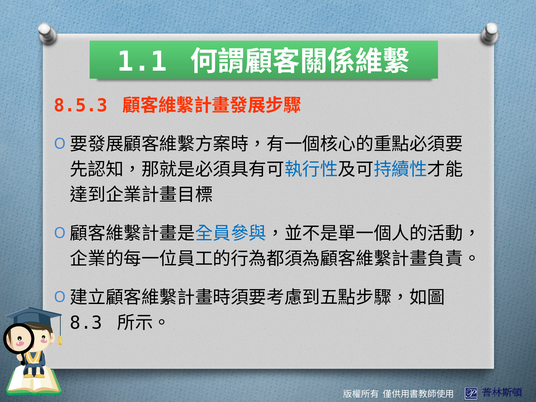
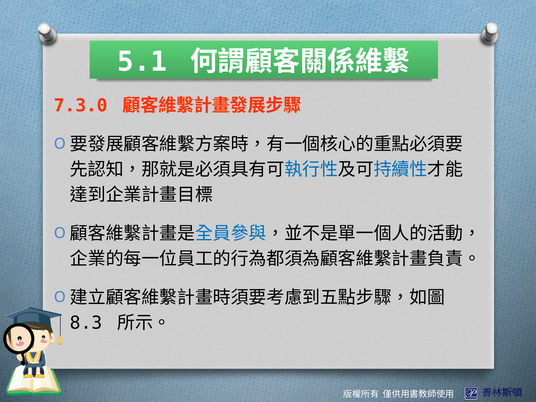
1.1: 1.1 -> 5.1
8.5.3: 8.5.3 -> 7.3.0
